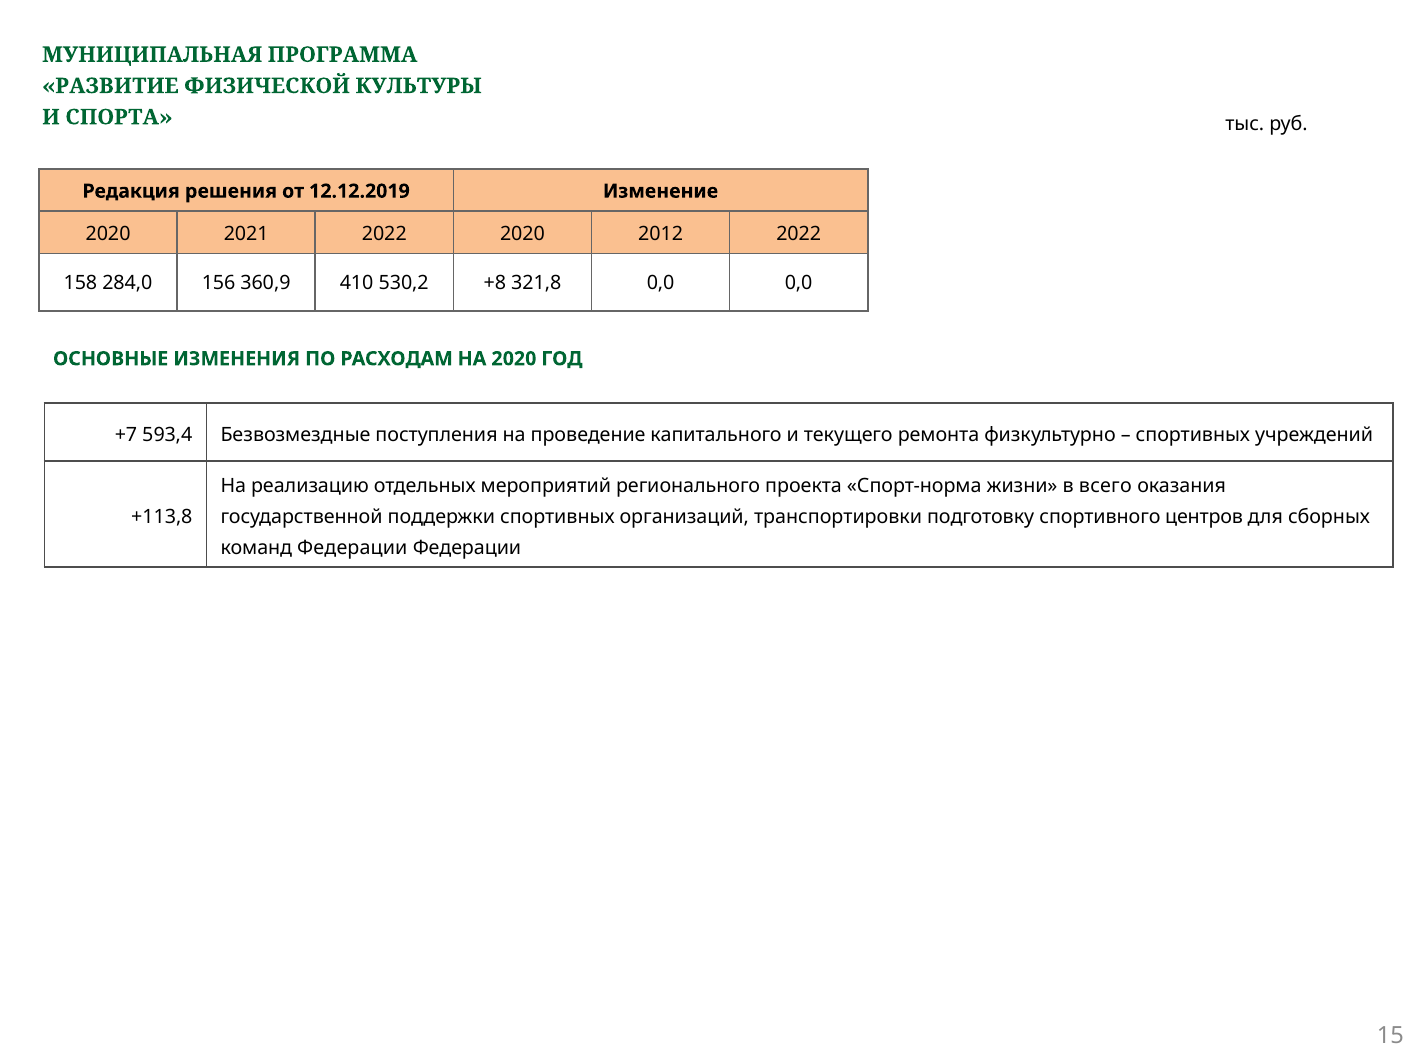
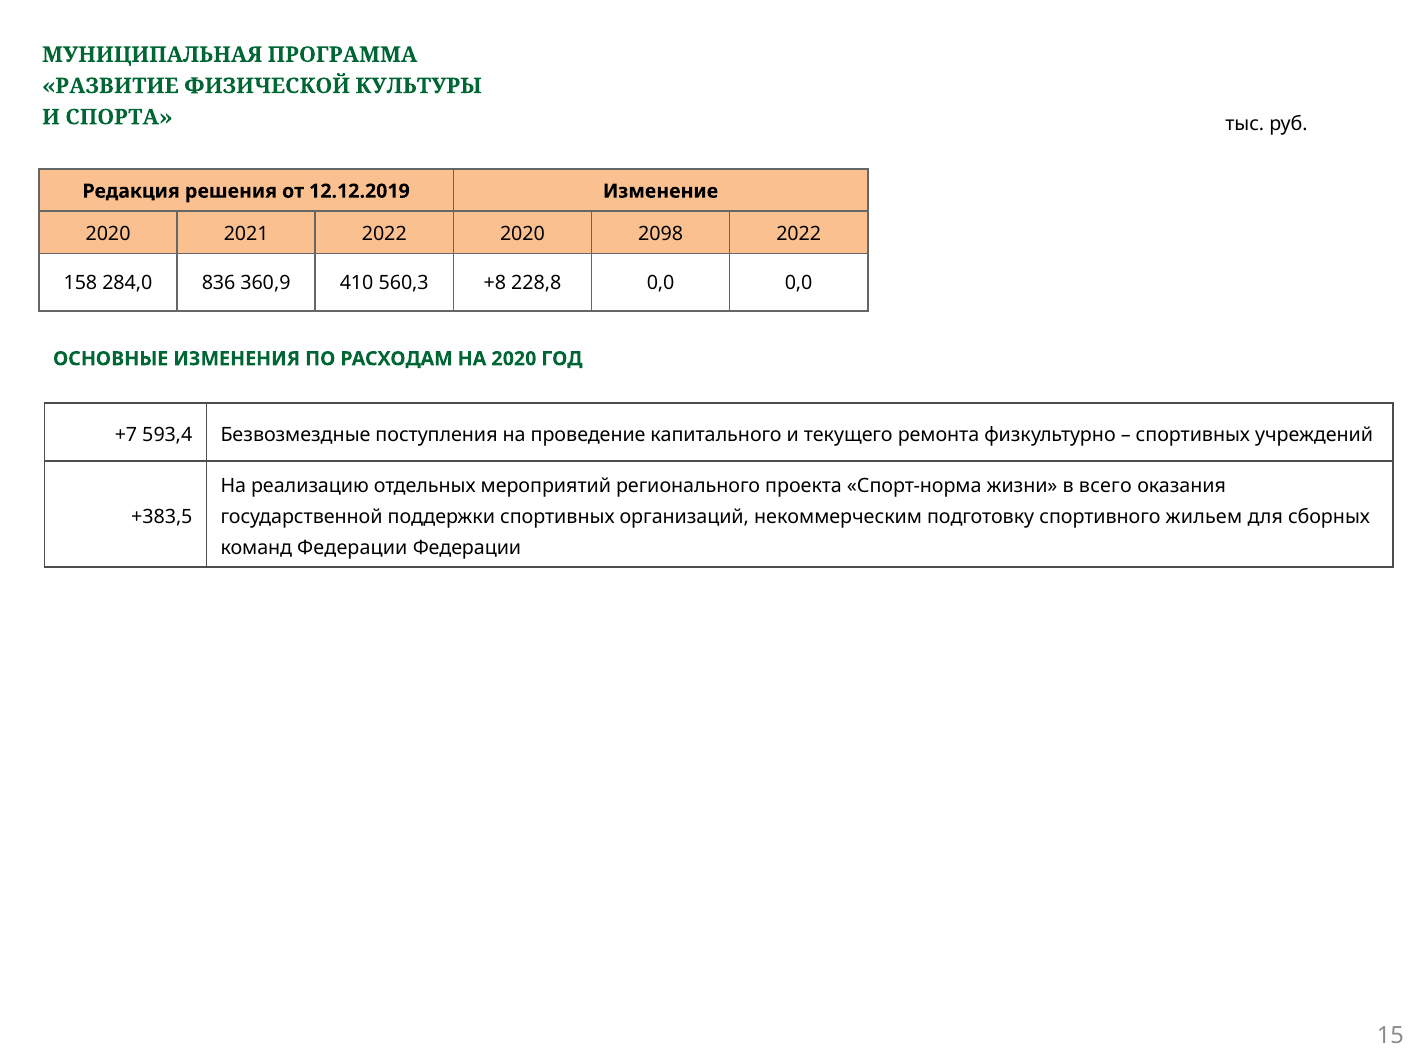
2012: 2012 -> 2098
156: 156 -> 836
530,2: 530,2 -> 560,3
321,8: 321,8 -> 228,8
+113,8: +113,8 -> +383,5
транспортировки: транспортировки -> некоммерческим
центров: центров -> жильем
